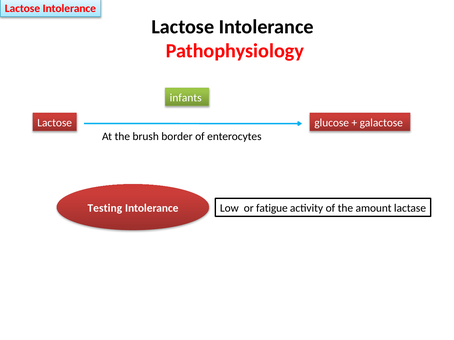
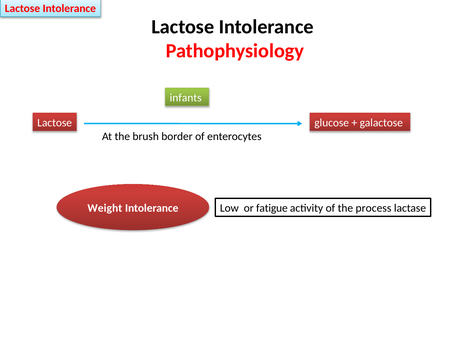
Testing: Testing -> Weight
amount: amount -> process
